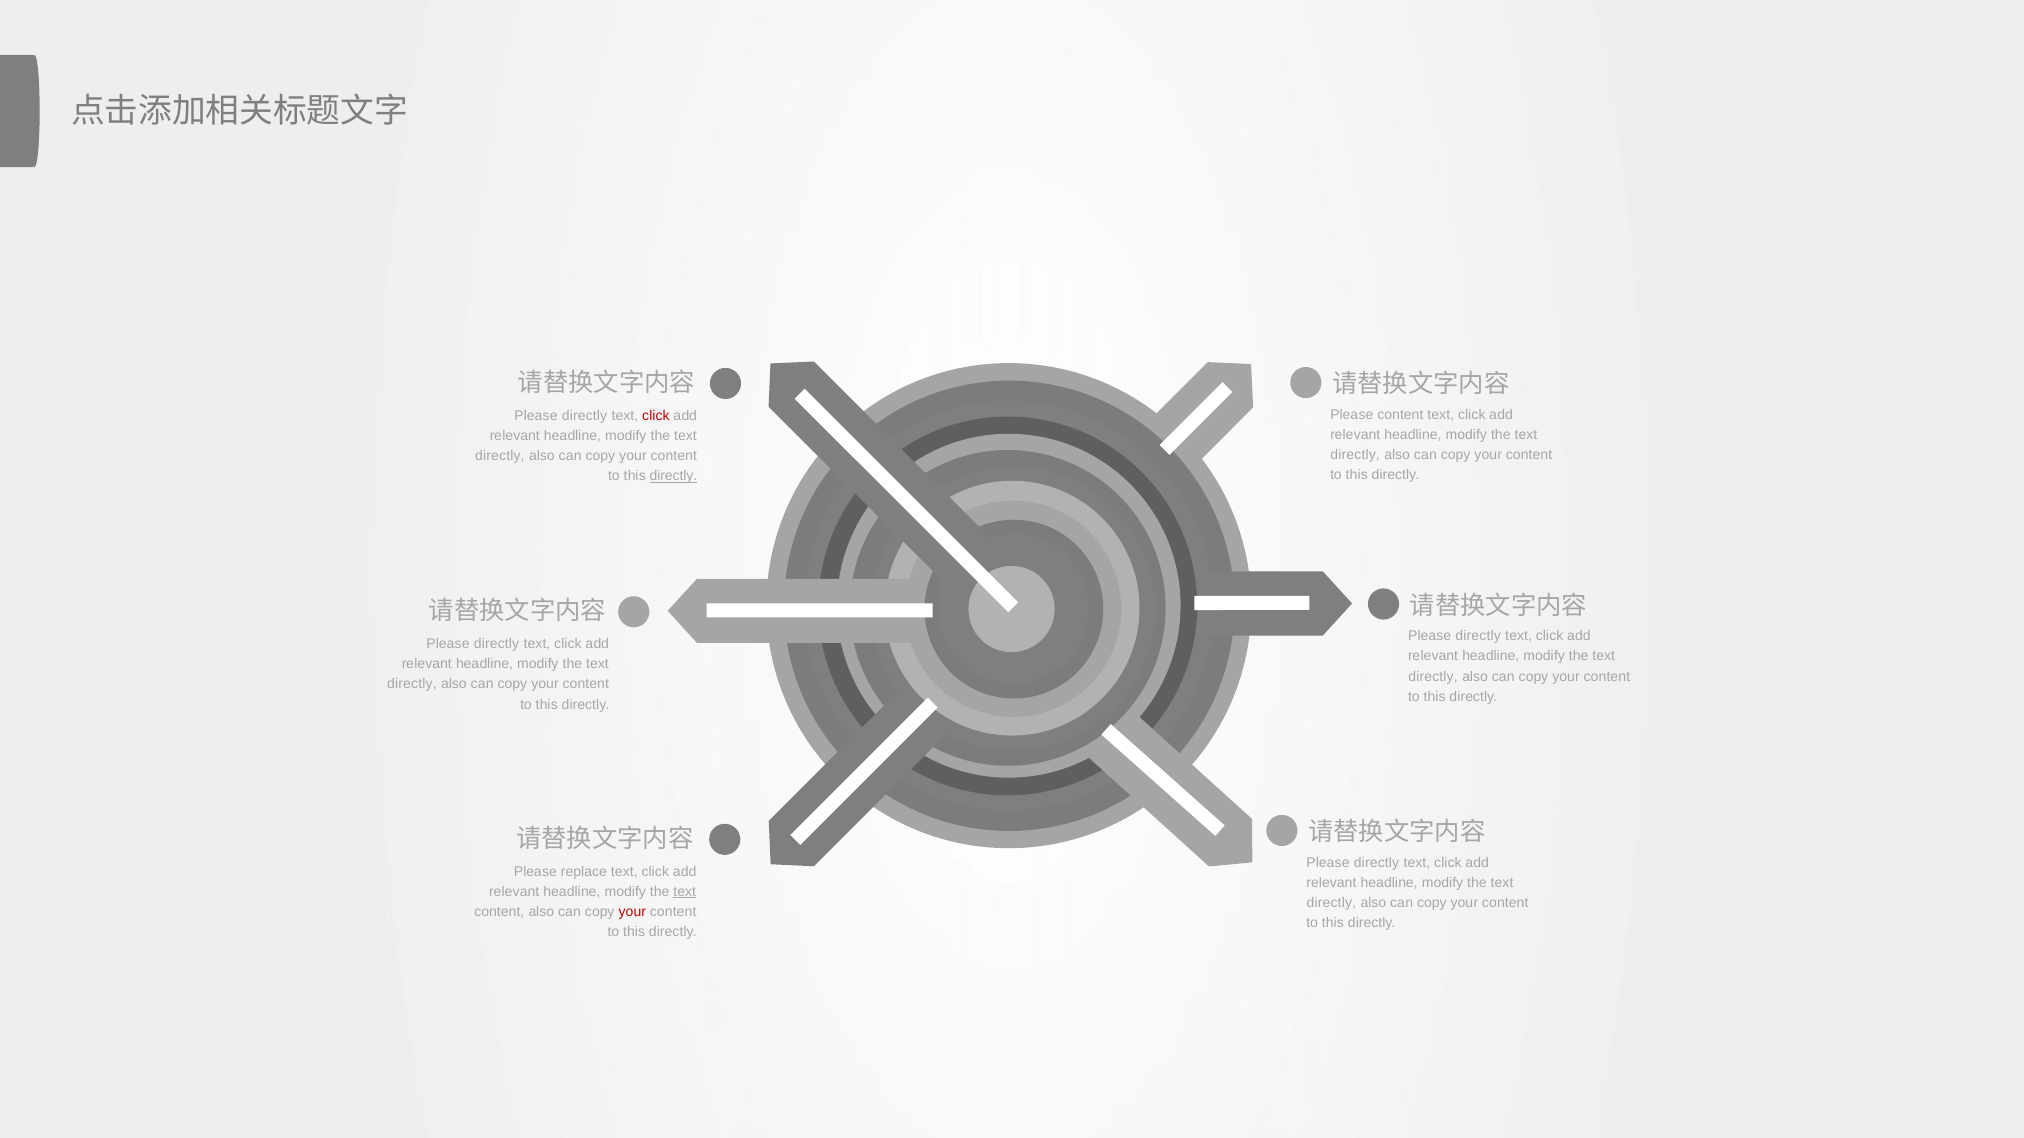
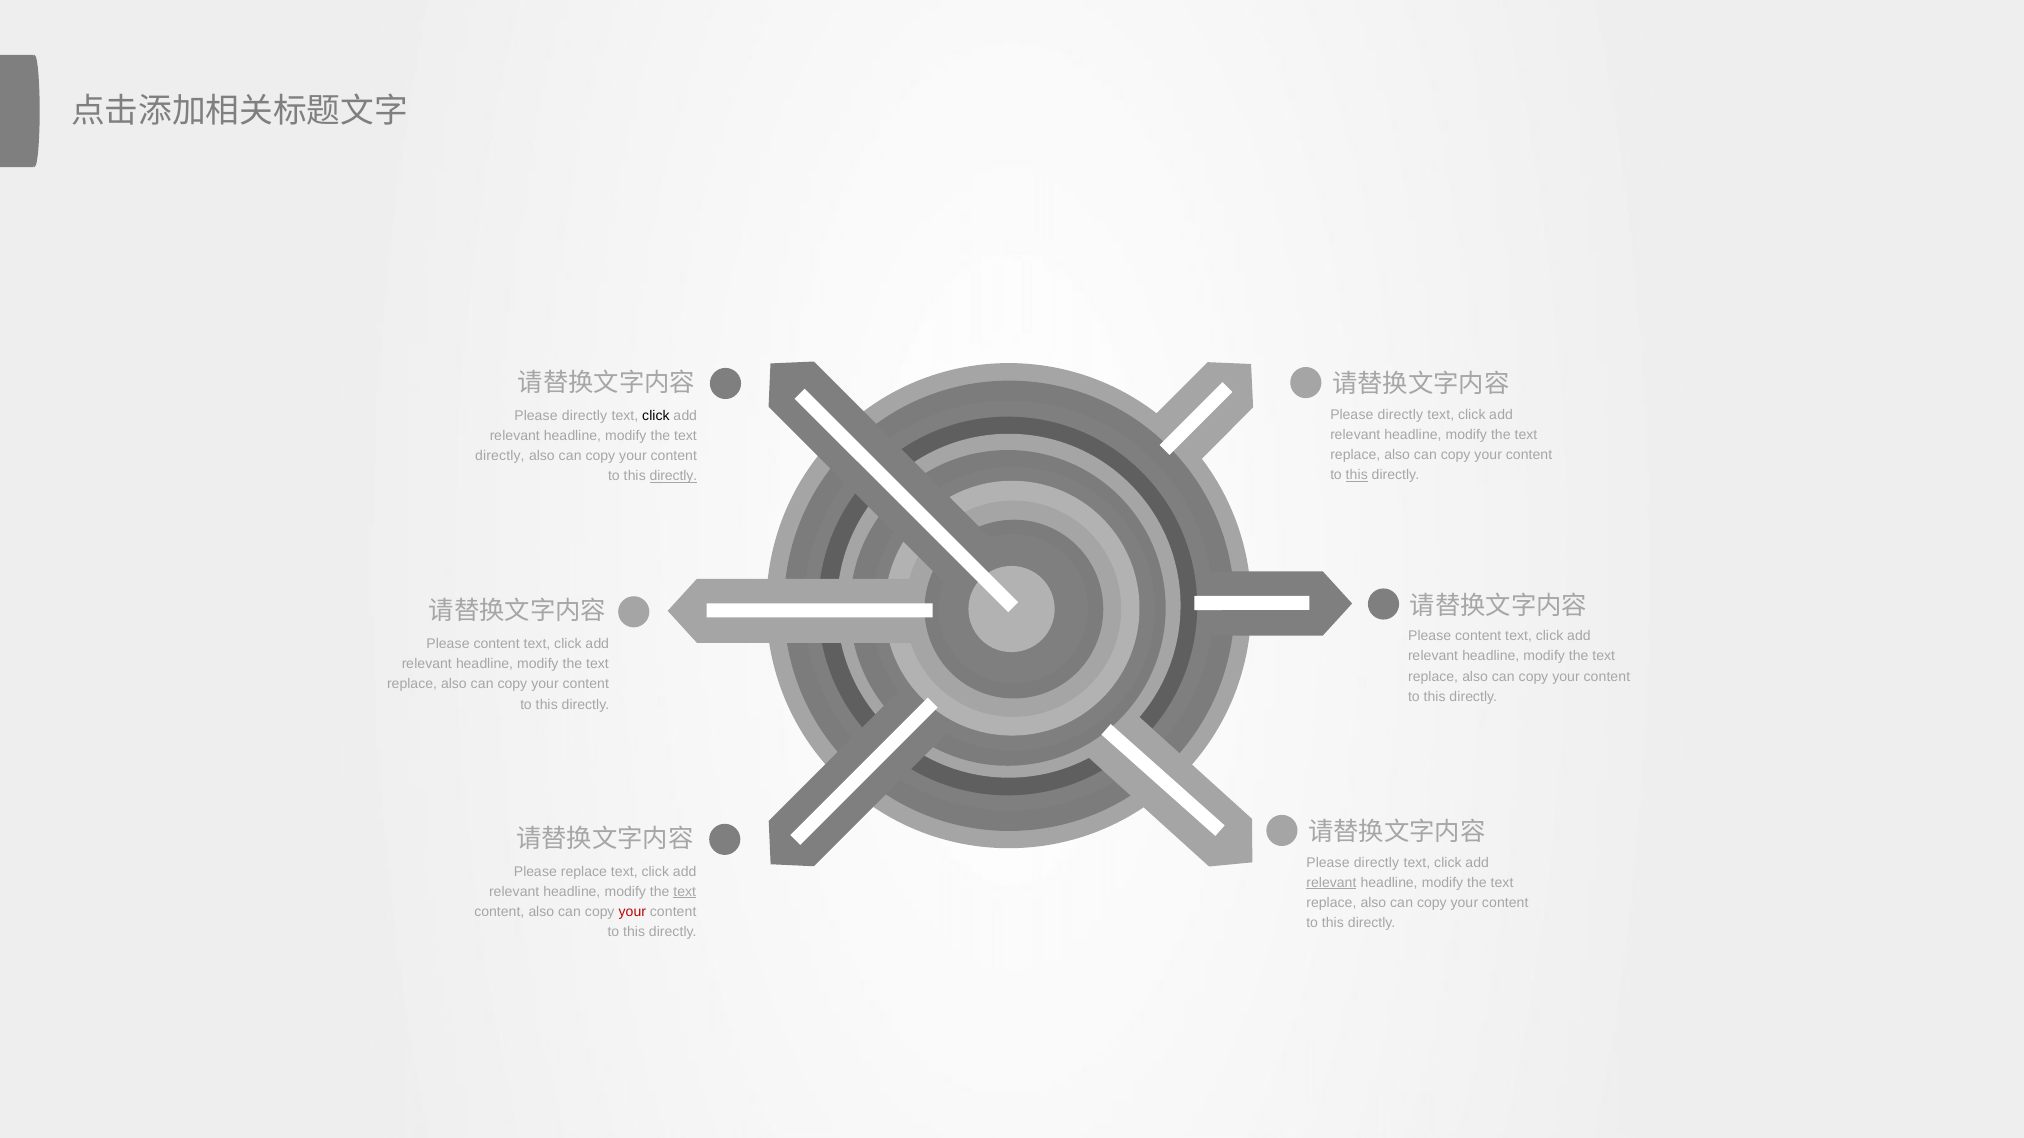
content at (1400, 415): content -> directly
click at (656, 416) colour: red -> black
directly at (1355, 455): directly -> replace
this at (1357, 475) underline: none -> present
directly at (1478, 637): directly -> content
directly at (497, 644): directly -> content
directly at (1433, 677): directly -> replace
directly at (412, 685): directly -> replace
relevant at (1331, 883) underline: none -> present
directly at (1331, 903): directly -> replace
